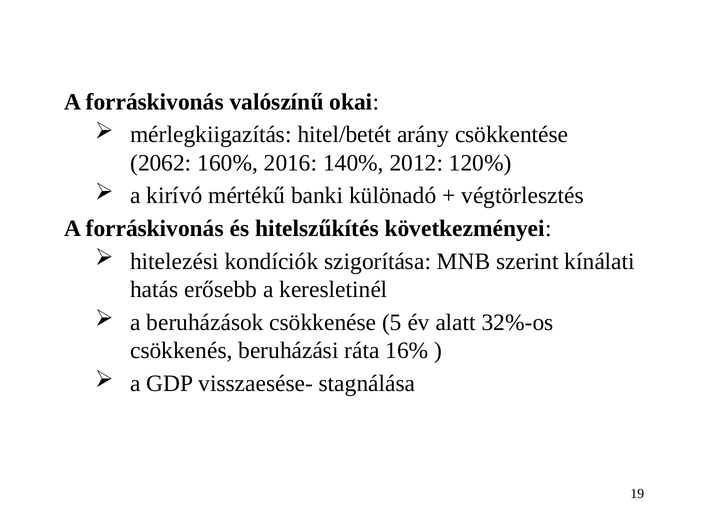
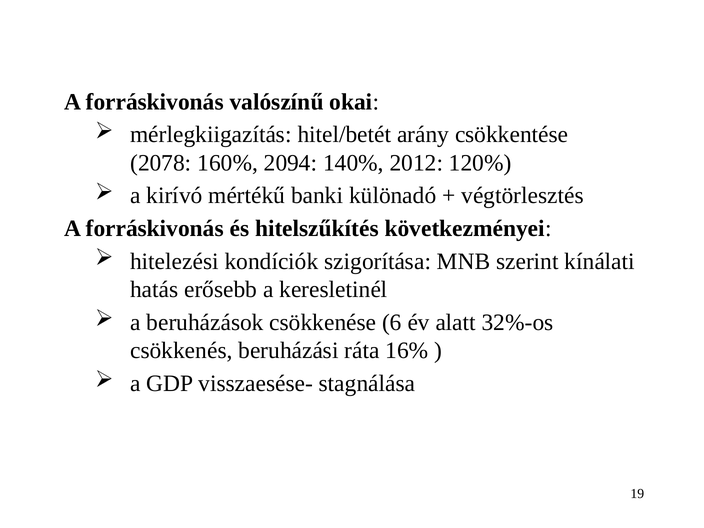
2062: 2062 -> 2078
2016: 2016 -> 2094
5: 5 -> 6
